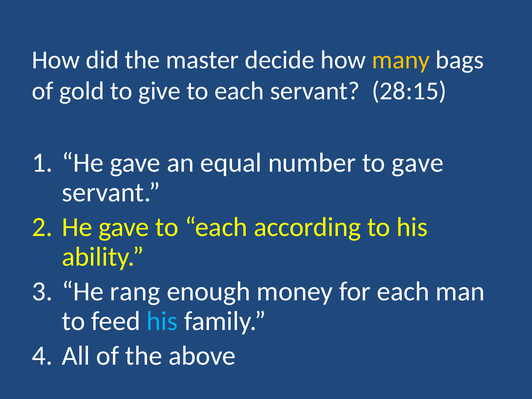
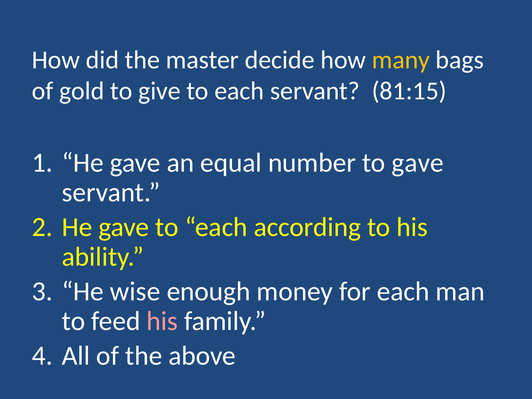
28:15: 28:15 -> 81:15
rang: rang -> wise
his at (162, 321) colour: light blue -> pink
